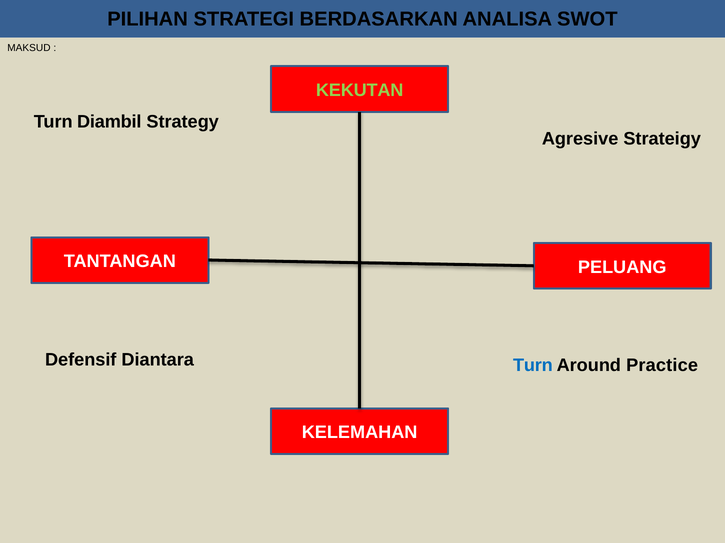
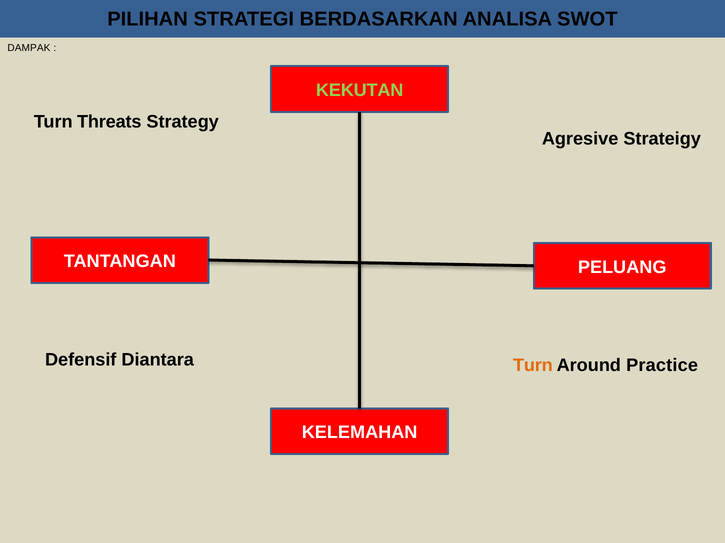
MAKSUD: MAKSUD -> DAMPAK
Diambil: Diambil -> Threats
Turn at (533, 366) colour: blue -> orange
